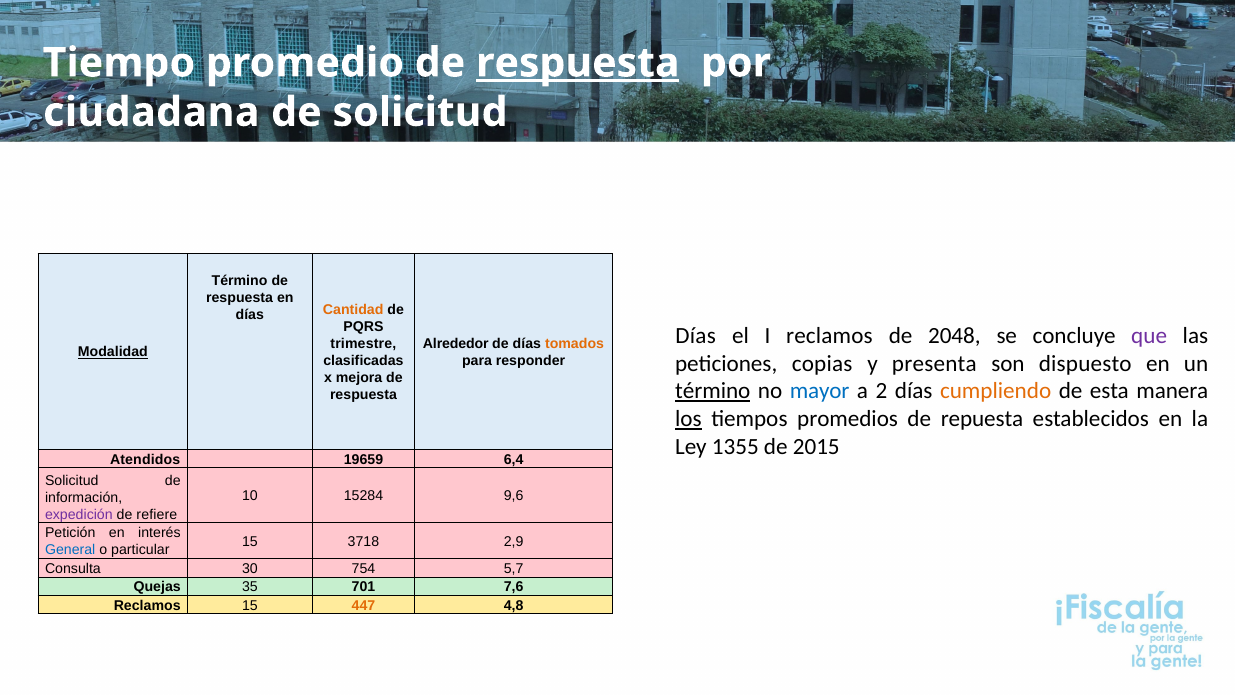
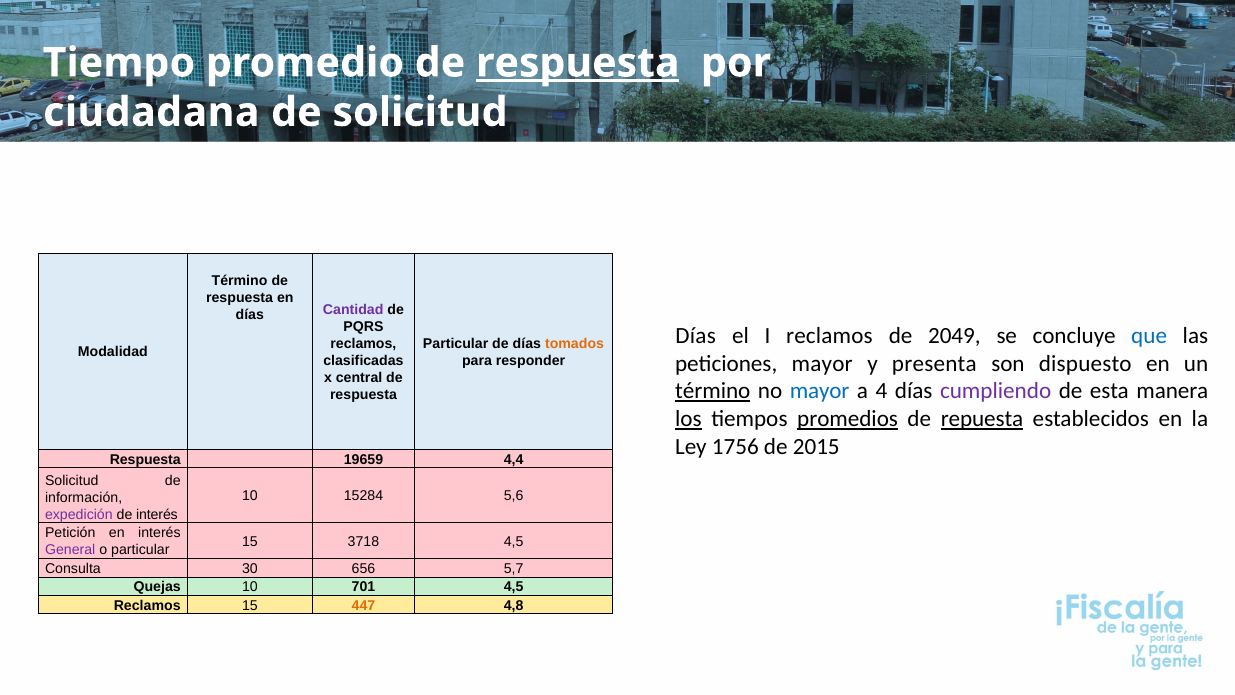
Cantidad colour: orange -> purple
2048: 2048 -> 2049
que colour: purple -> blue
trimestre at (363, 344): trimestre -> reclamos
Alrededor at (456, 344): Alrededor -> Particular
Modalidad underline: present -> none
peticiones copias: copias -> mayor
mejora: mejora -> central
2: 2 -> 4
cumpliendo colour: orange -> purple
promedios underline: none -> present
repuesta underline: none -> present
1355: 1355 -> 1756
Atendidos at (145, 459): Atendidos -> Respuesta
6,4: 6,4 -> 4,4
9,6: 9,6 -> 5,6
de refiere: refiere -> interés
3718 2,9: 2,9 -> 4,5
General colour: blue -> purple
754: 754 -> 656
Quejas 35: 35 -> 10
701 7,6: 7,6 -> 4,5
